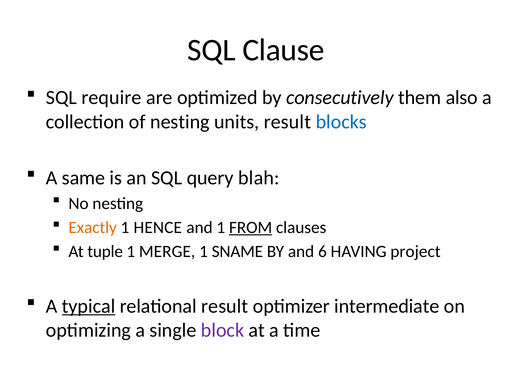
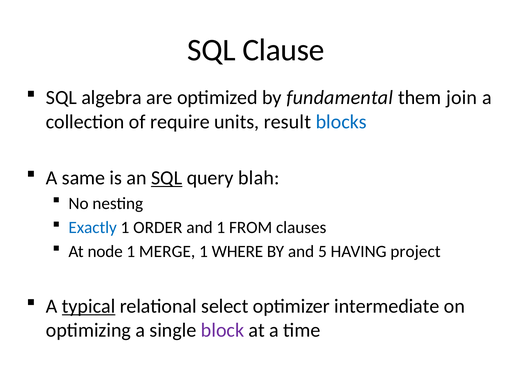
require: require -> algebra
consecutively: consecutively -> fundamental
also: also -> join
of nesting: nesting -> require
SQL at (167, 177) underline: none -> present
Exactly colour: orange -> blue
HENCE: HENCE -> ORDER
FROM underline: present -> none
tuple: tuple -> node
SNAME: SNAME -> WHERE
6: 6 -> 5
relational result: result -> select
